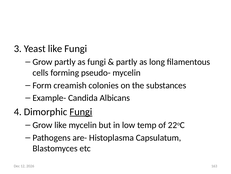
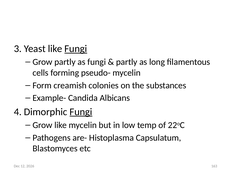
Fungi at (76, 48) underline: none -> present
